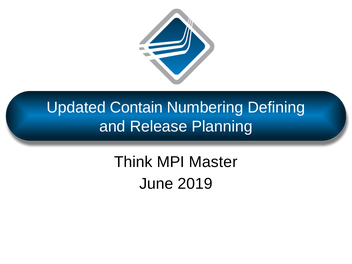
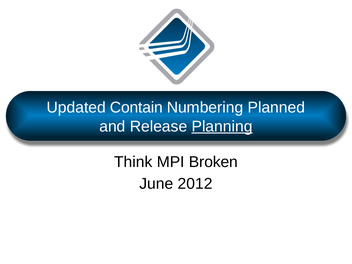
Defining: Defining -> Planned
Planning underline: none -> present
Master: Master -> Broken
2019: 2019 -> 2012
